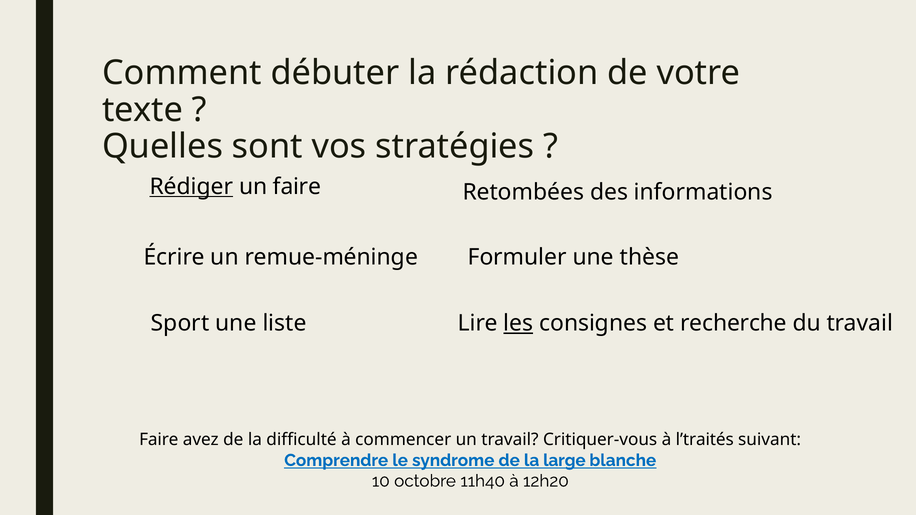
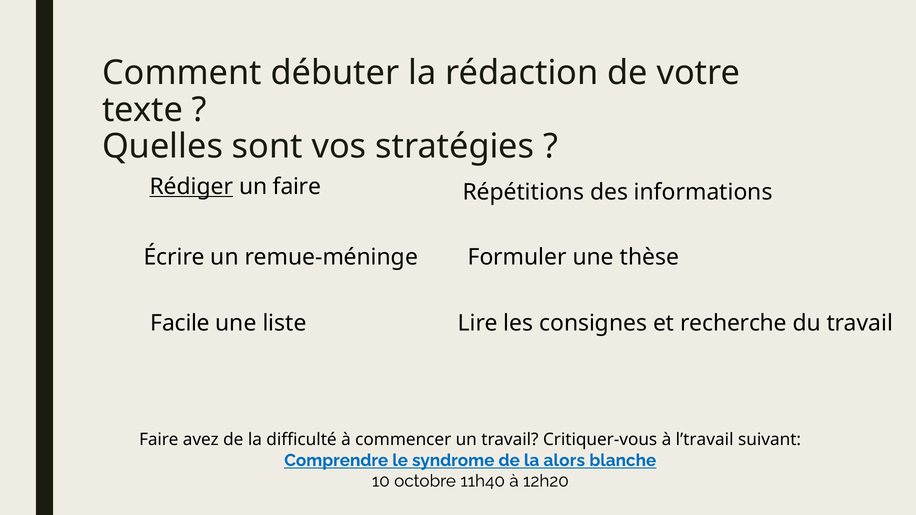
Retombées: Retombées -> Répétitions
Sport: Sport -> Facile
les underline: present -> none
l’traités: l’traités -> l’travail
large: large -> alors
